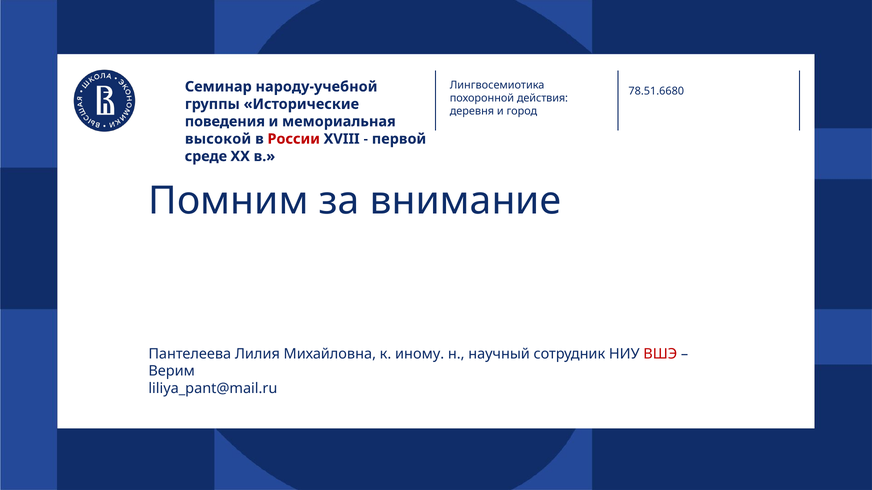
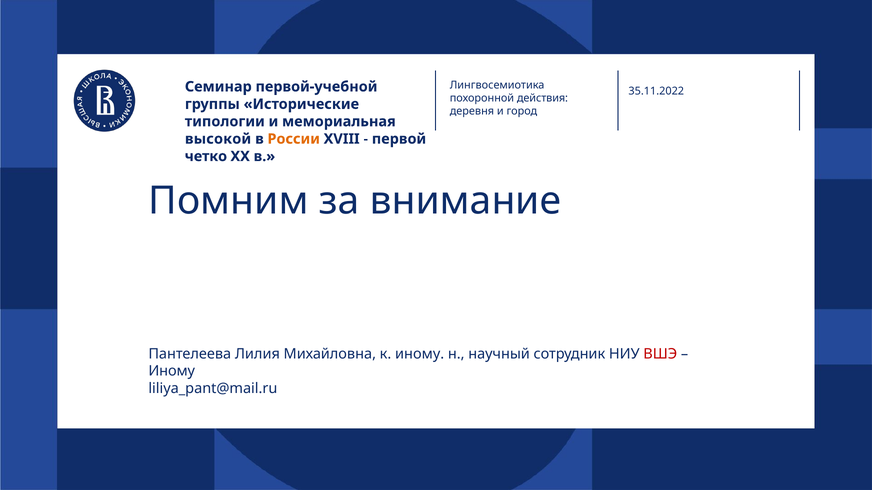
народу-учебной: народу-учебной -> первой-учебной
78.51.6680: 78.51.6680 -> 35.11.2022
поведения: поведения -> типологии
России colour: red -> orange
среде: среде -> четко
Верим at (172, 372): Верим -> Иному
